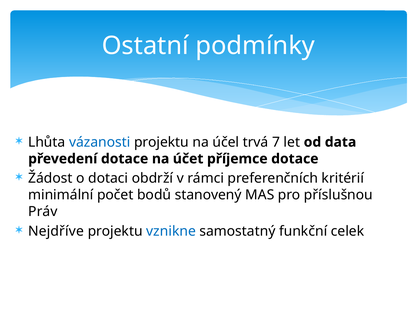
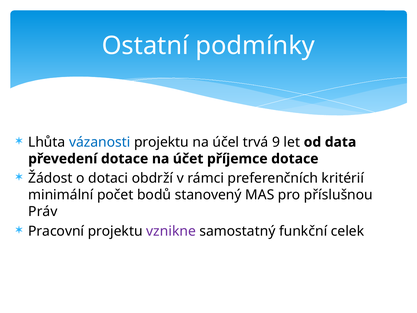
7: 7 -> 9
Nejdříve: Nejdříve -> Pracovní
vznikne colour: blue -> purple
